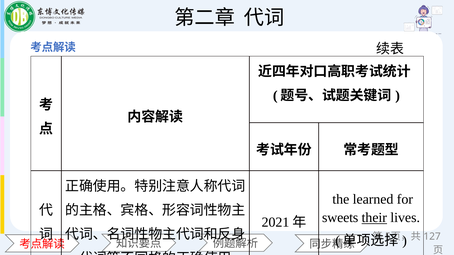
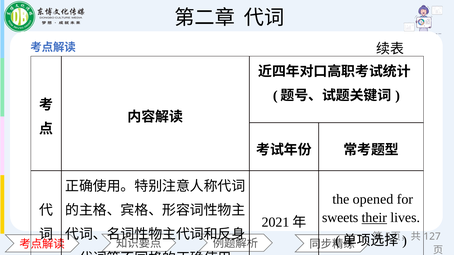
learned: learned -> opened
